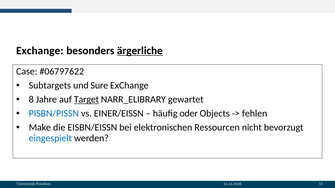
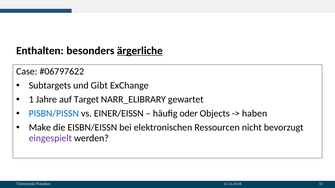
Exchange at (40, 51): Exchange -> Enthalten
Sure: Sure -> Gibt
8: 8 -> 1
Target underline: present -> none
fehlen: fehlen -> haben
eingespielt colour: blue -> purple
